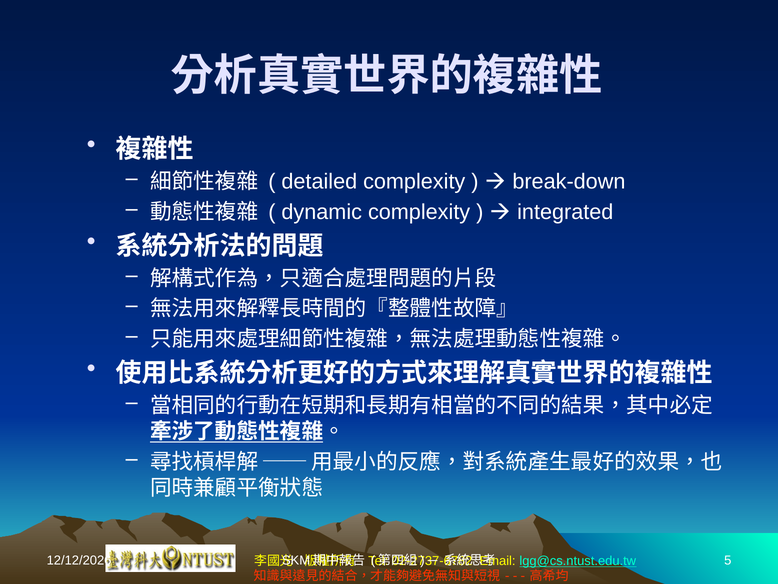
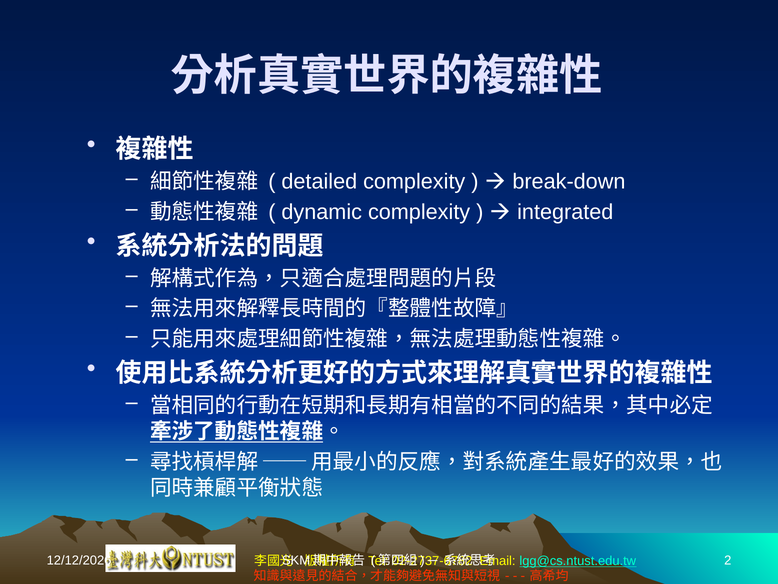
5: 5 -> 2
